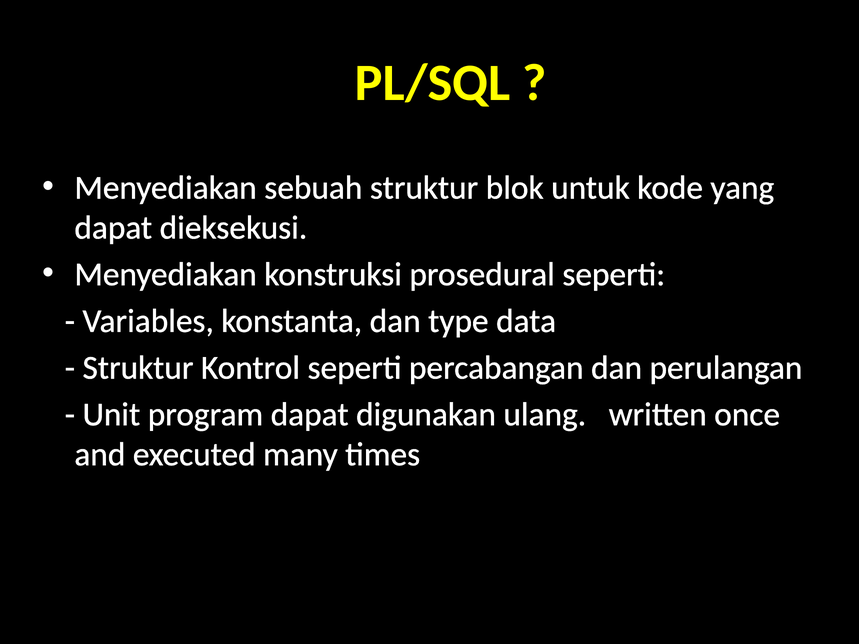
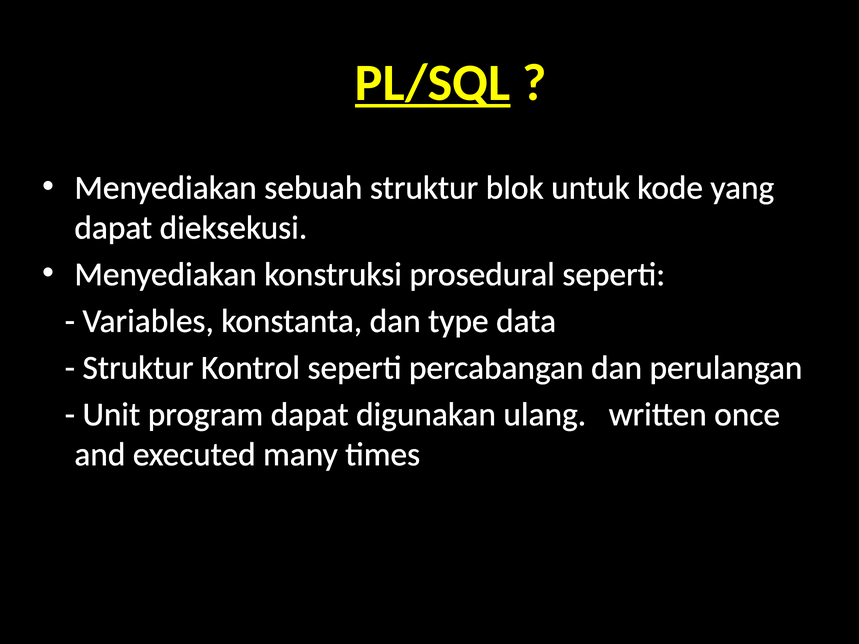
PL/SQL underline: none -> present
